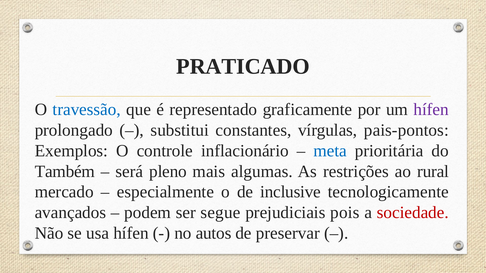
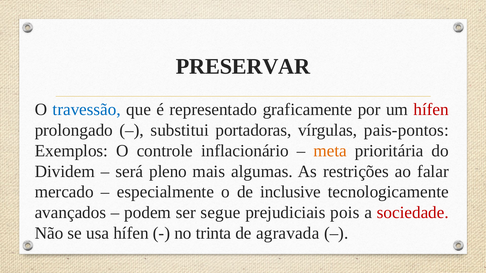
PRATICADO: PRATICADO -> PRESERVAR
hífen at (431, 110) colour: purple -> red
constantes: constantes -> portadoras
meta colour: blue -> orange
Também: Também -> Dividem
rural: rural -> falar
autos: autos -> trinta
preservar: preservar -> agravada
